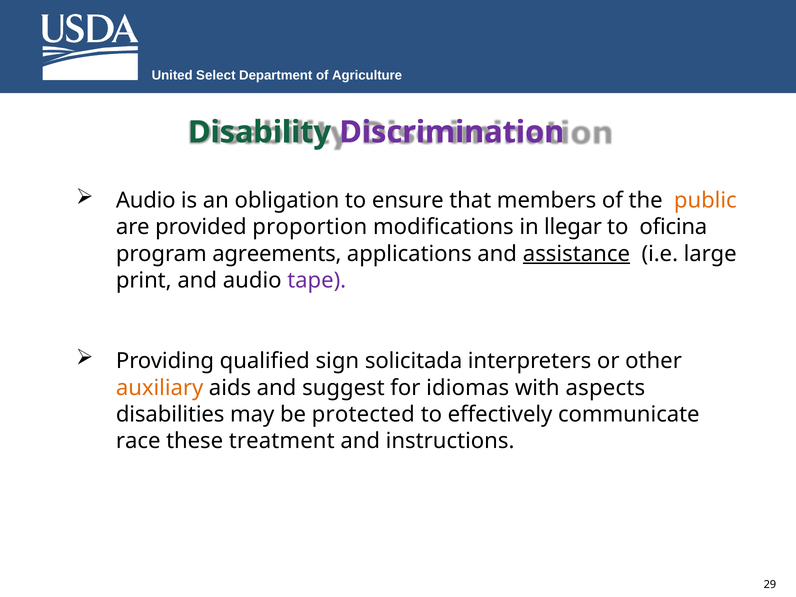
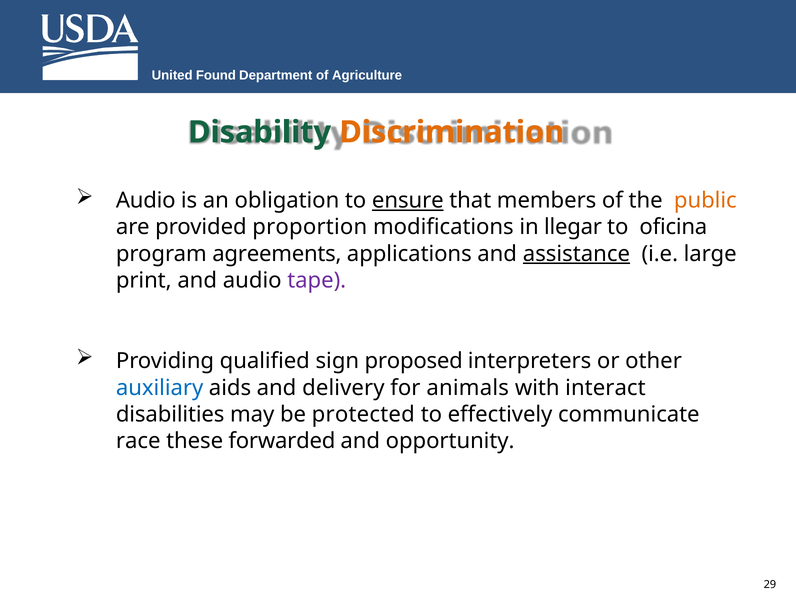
Select: Select -> Found
Discrimination colour: purple -> orange
ensure underline: none -> present
solicitada: solicitada -> proposed
auxiliary colour: orange -> blue
suggest: suggest -> delivery
idiomas: idiomas -> animals
aspects: aspects -> interact
treatment: treatment -> forwarded
instructions: instructions -> opportunity
